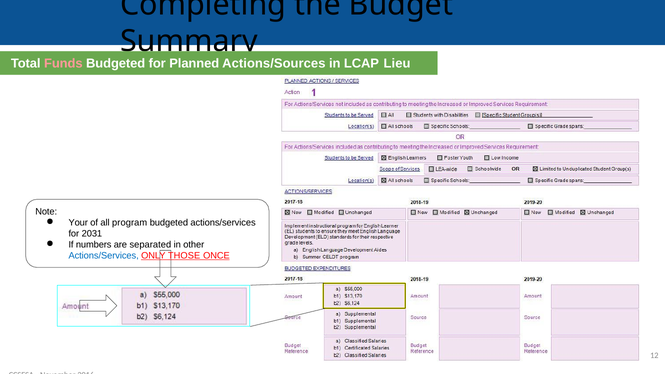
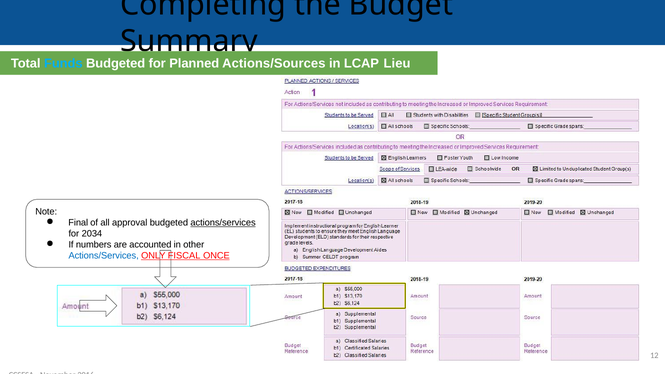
Funds colour: pink -> light blue
Your: Your -> Final
program: program -> approval
actions/services at (223, 223) underline: none -> present
2031: 2031 -> 2034
separated: separated -> accounted
THOSE: THOSE -> FISCAL
